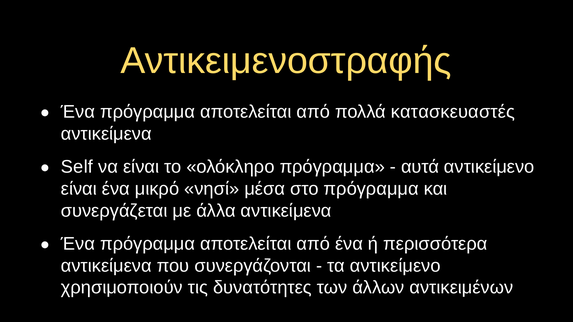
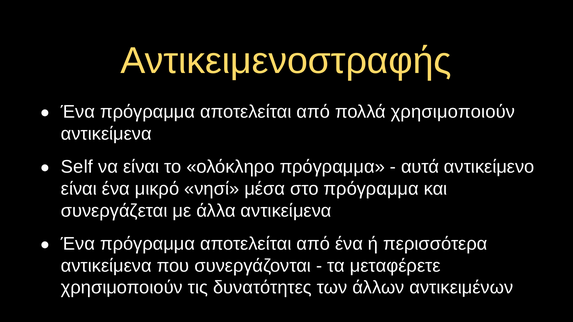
πολλά κατασκευαστές: κατασκευαστές -> χρησιμοποιούν
τα αντικείμενο: αντικείμενο -> μεταφέρετε
